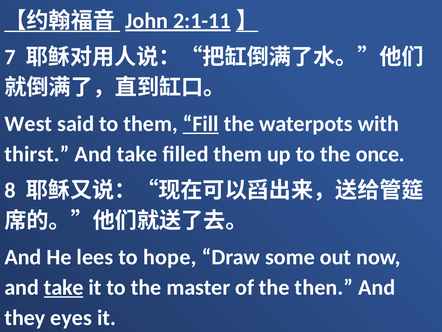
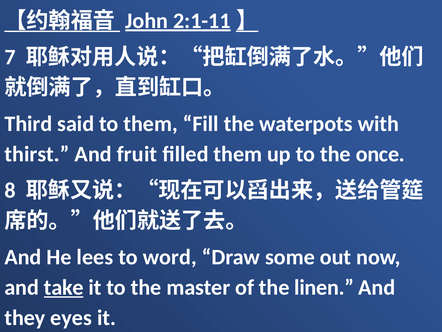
West: West -> Third
Fill underline: present -> none
take at (137, 154): take -> fruit
hope: hope -> word
then: then -> linen
